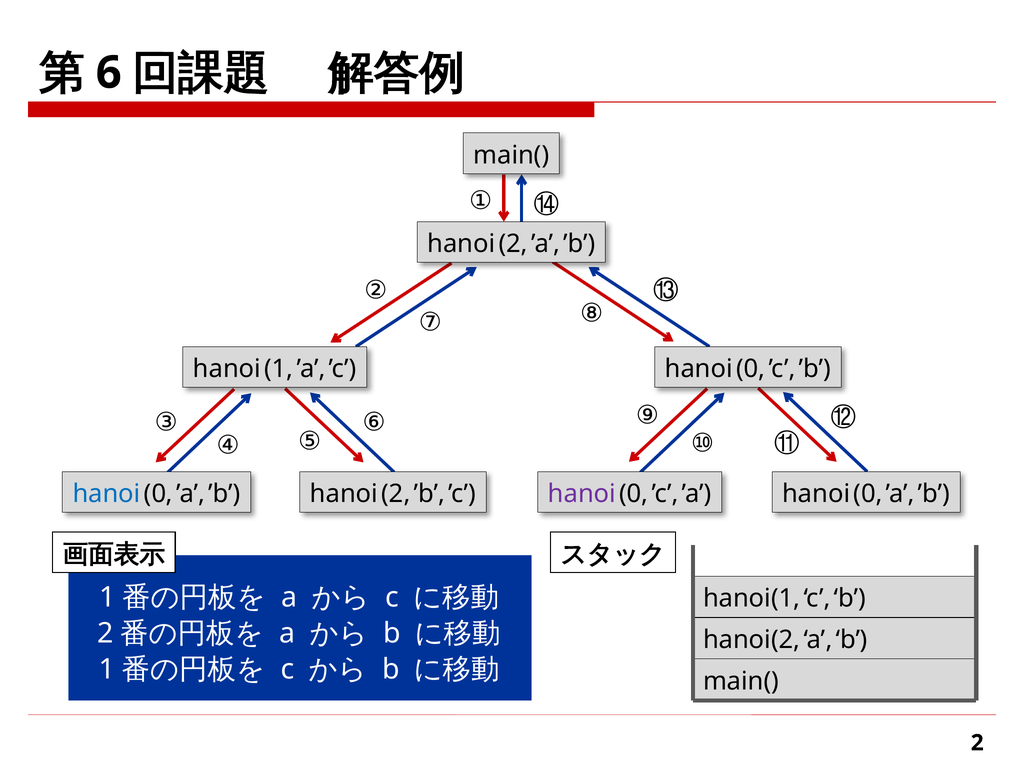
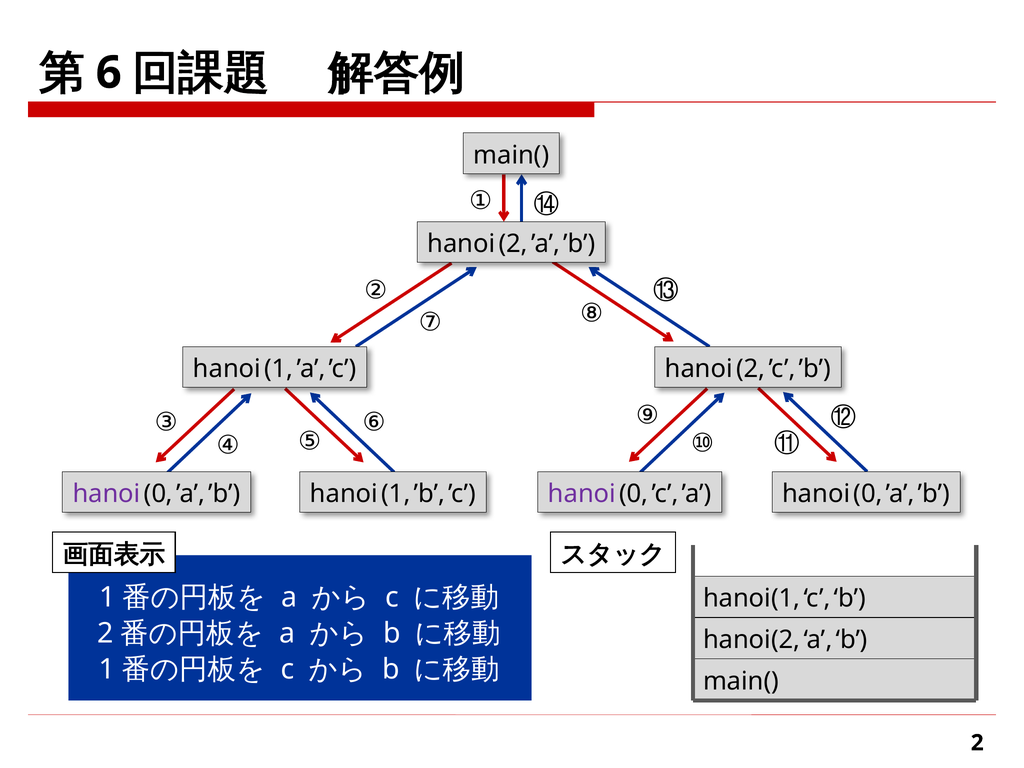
0 at (751, 369): 0 -> 2
hanoi at (107, 494) colour: blue -> purple
2 at (396, 494): 2 -> 1
